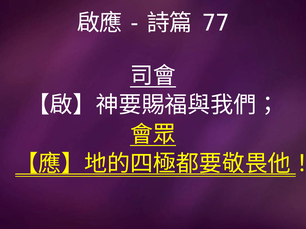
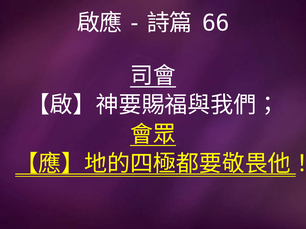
77: 77 -> 66
